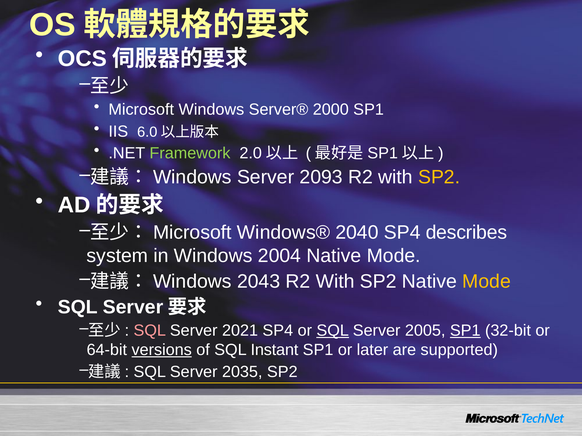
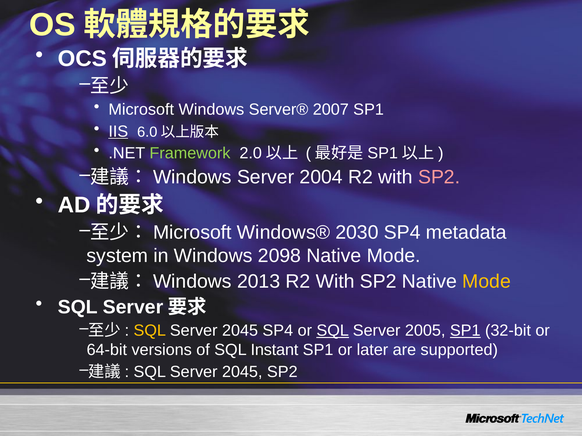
2000: 2000 -> 2007
IIS underline: none -> present
2093: 2093 -> 2004
SP2 at (439, 177) colour: yellow -> pink
2040: 2040 -> 2030
describes: describes -> metadata
2004: 2004 -> 2098
2043: 2043 -> 2013
SQL at (150, 331) colour: pink -> yellow
2021 at (240, 331): 2021 -> 2045
versions underline: present -> none
2035 at (242, 372): 2035 -> 2045
